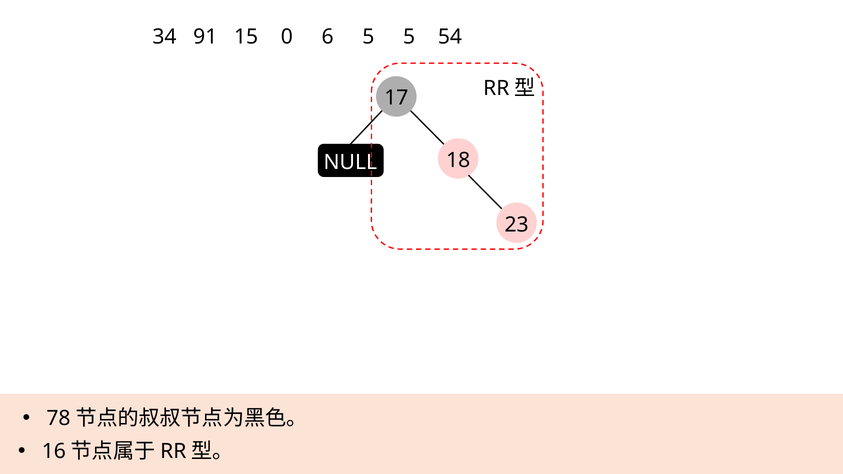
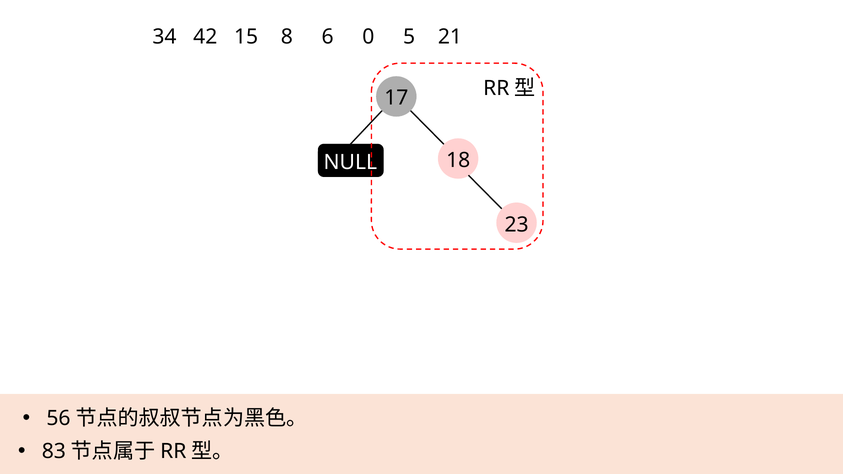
91: 91 -> 42
0: 0 -> 8
6 5: 5 -> 0
54: 54 -> 21
78: 78 -> 56
16: 16 -> 83
